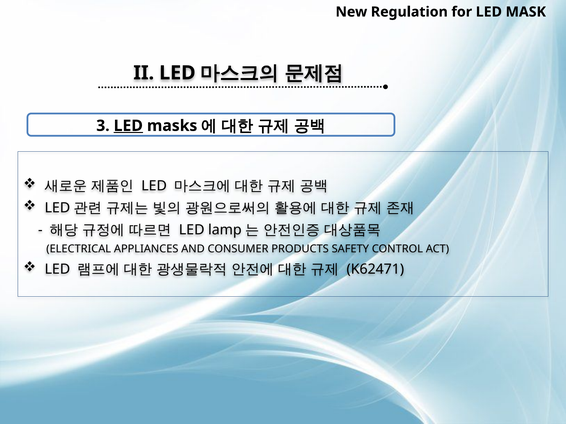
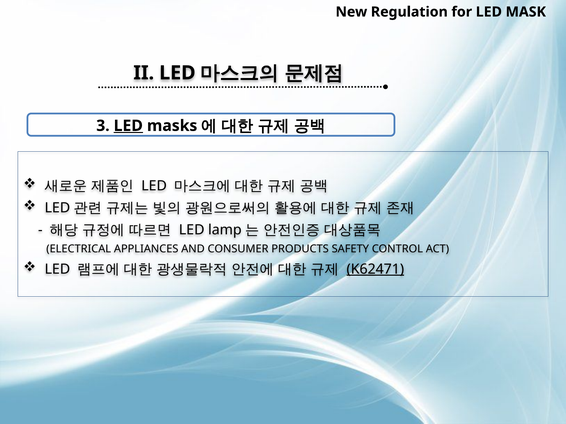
K62471 underline: none -> present
